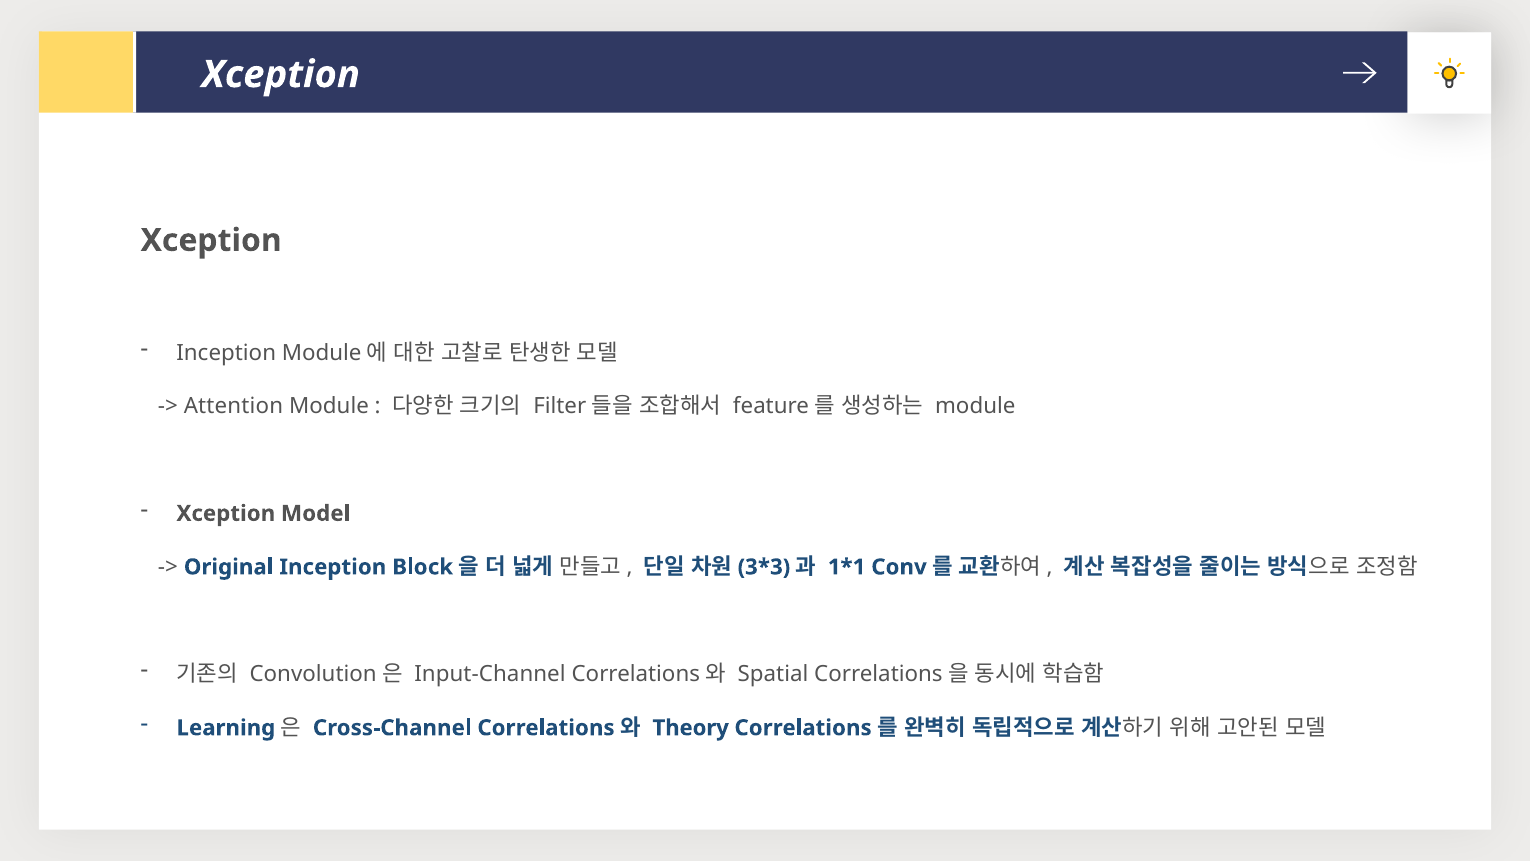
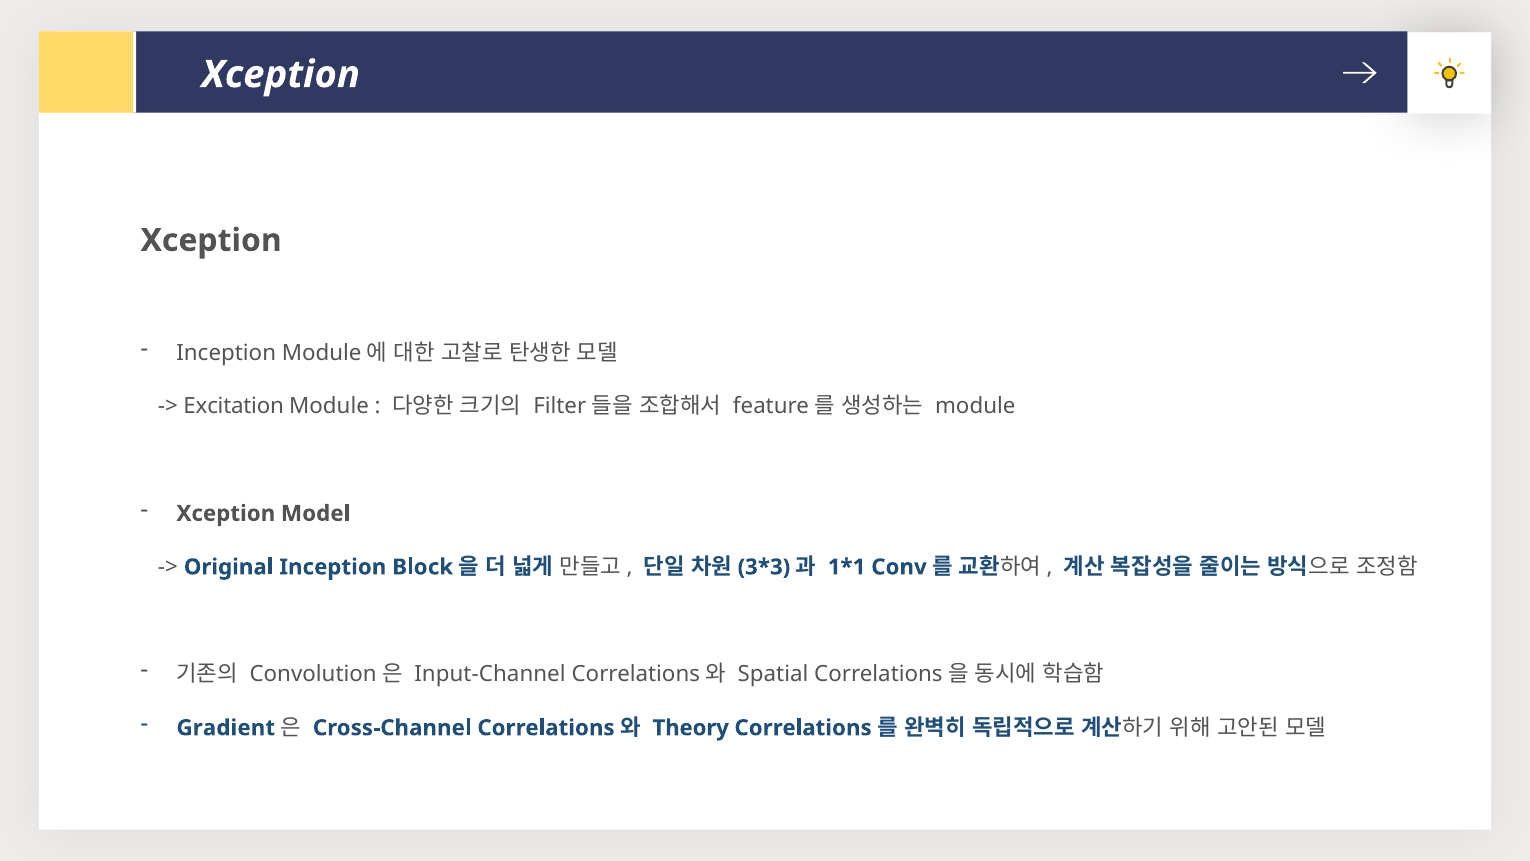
Attention: Attention -> Excitation
Learning: Learning -> Gradient
